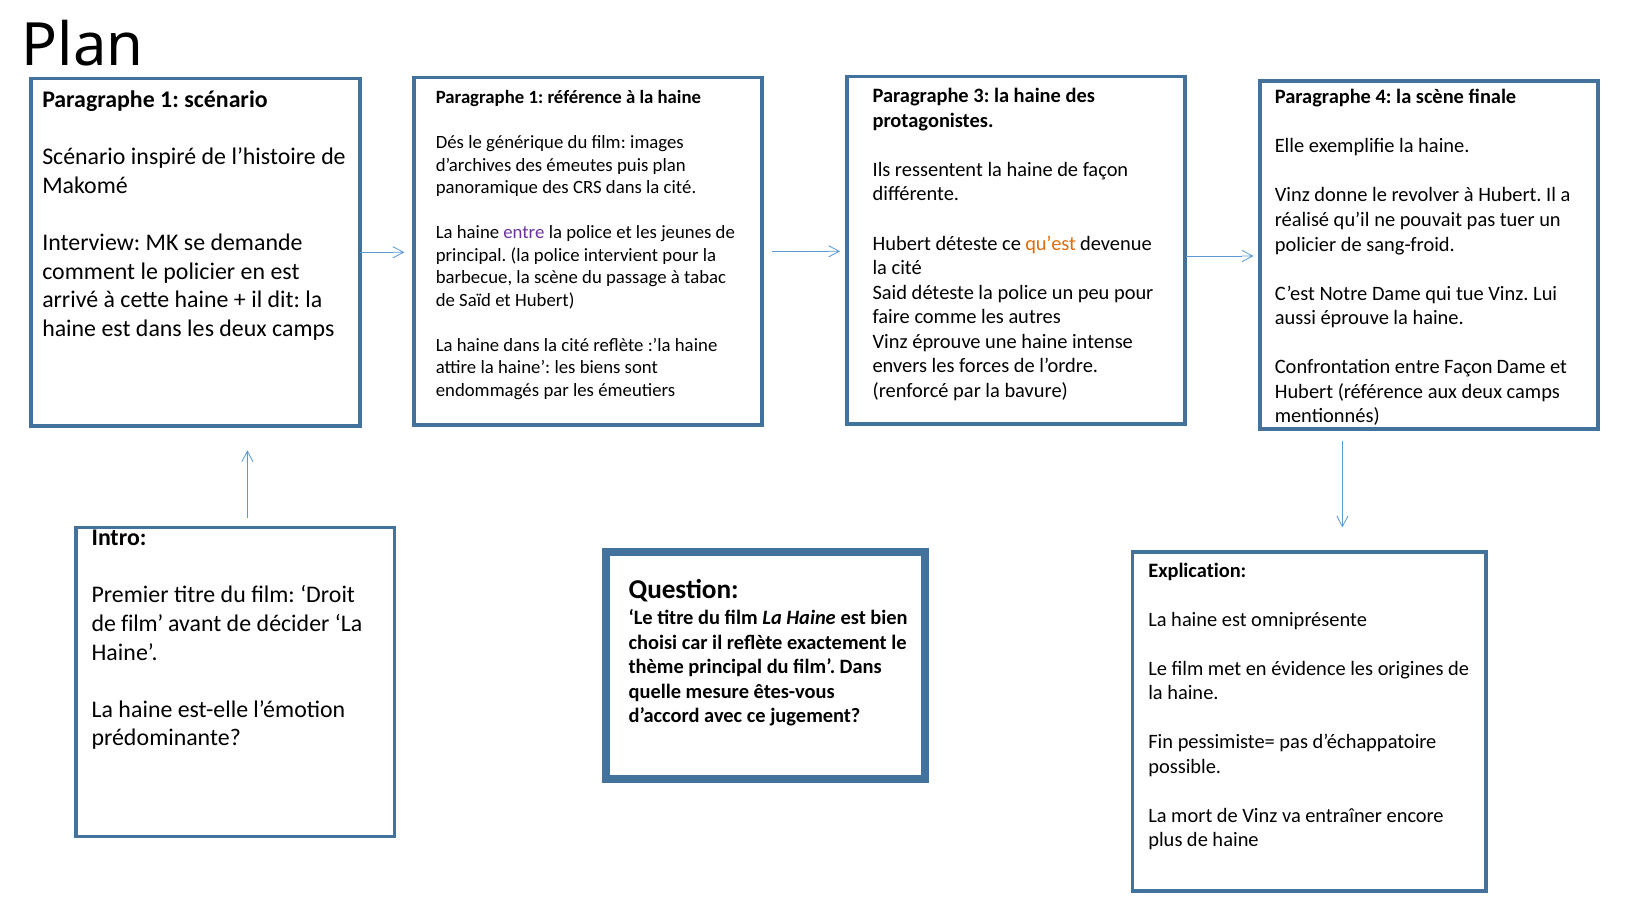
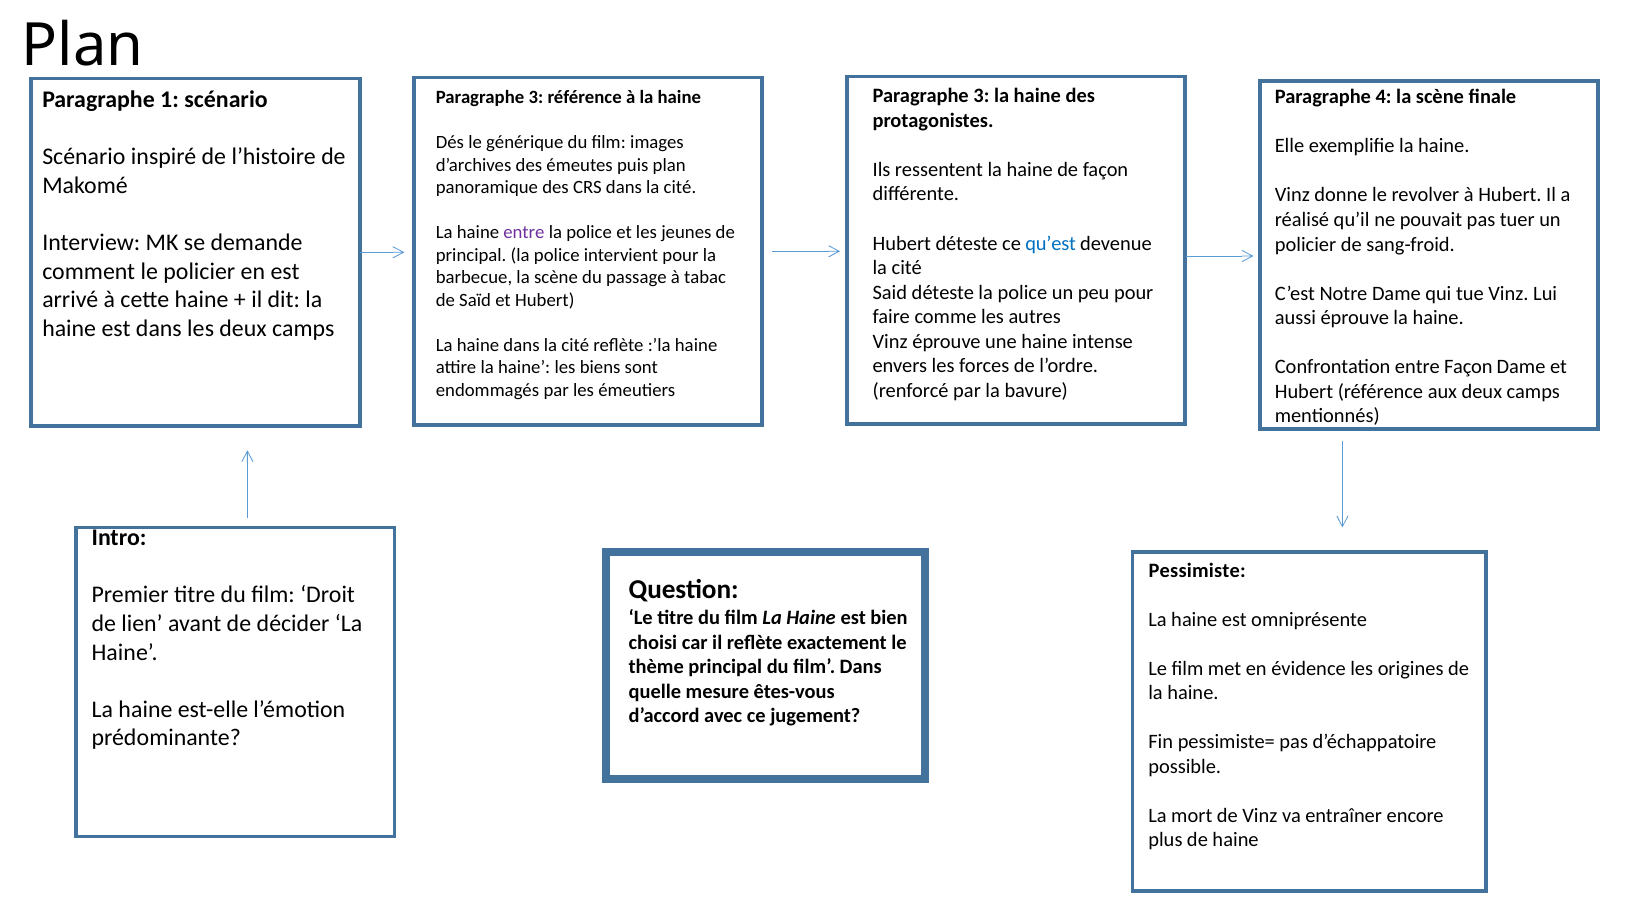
1 at (536, 97): 1 -> 3
qu’est colour: orange -> blue
Explication: Explication -> Pessimiste
de film: film -> lien
